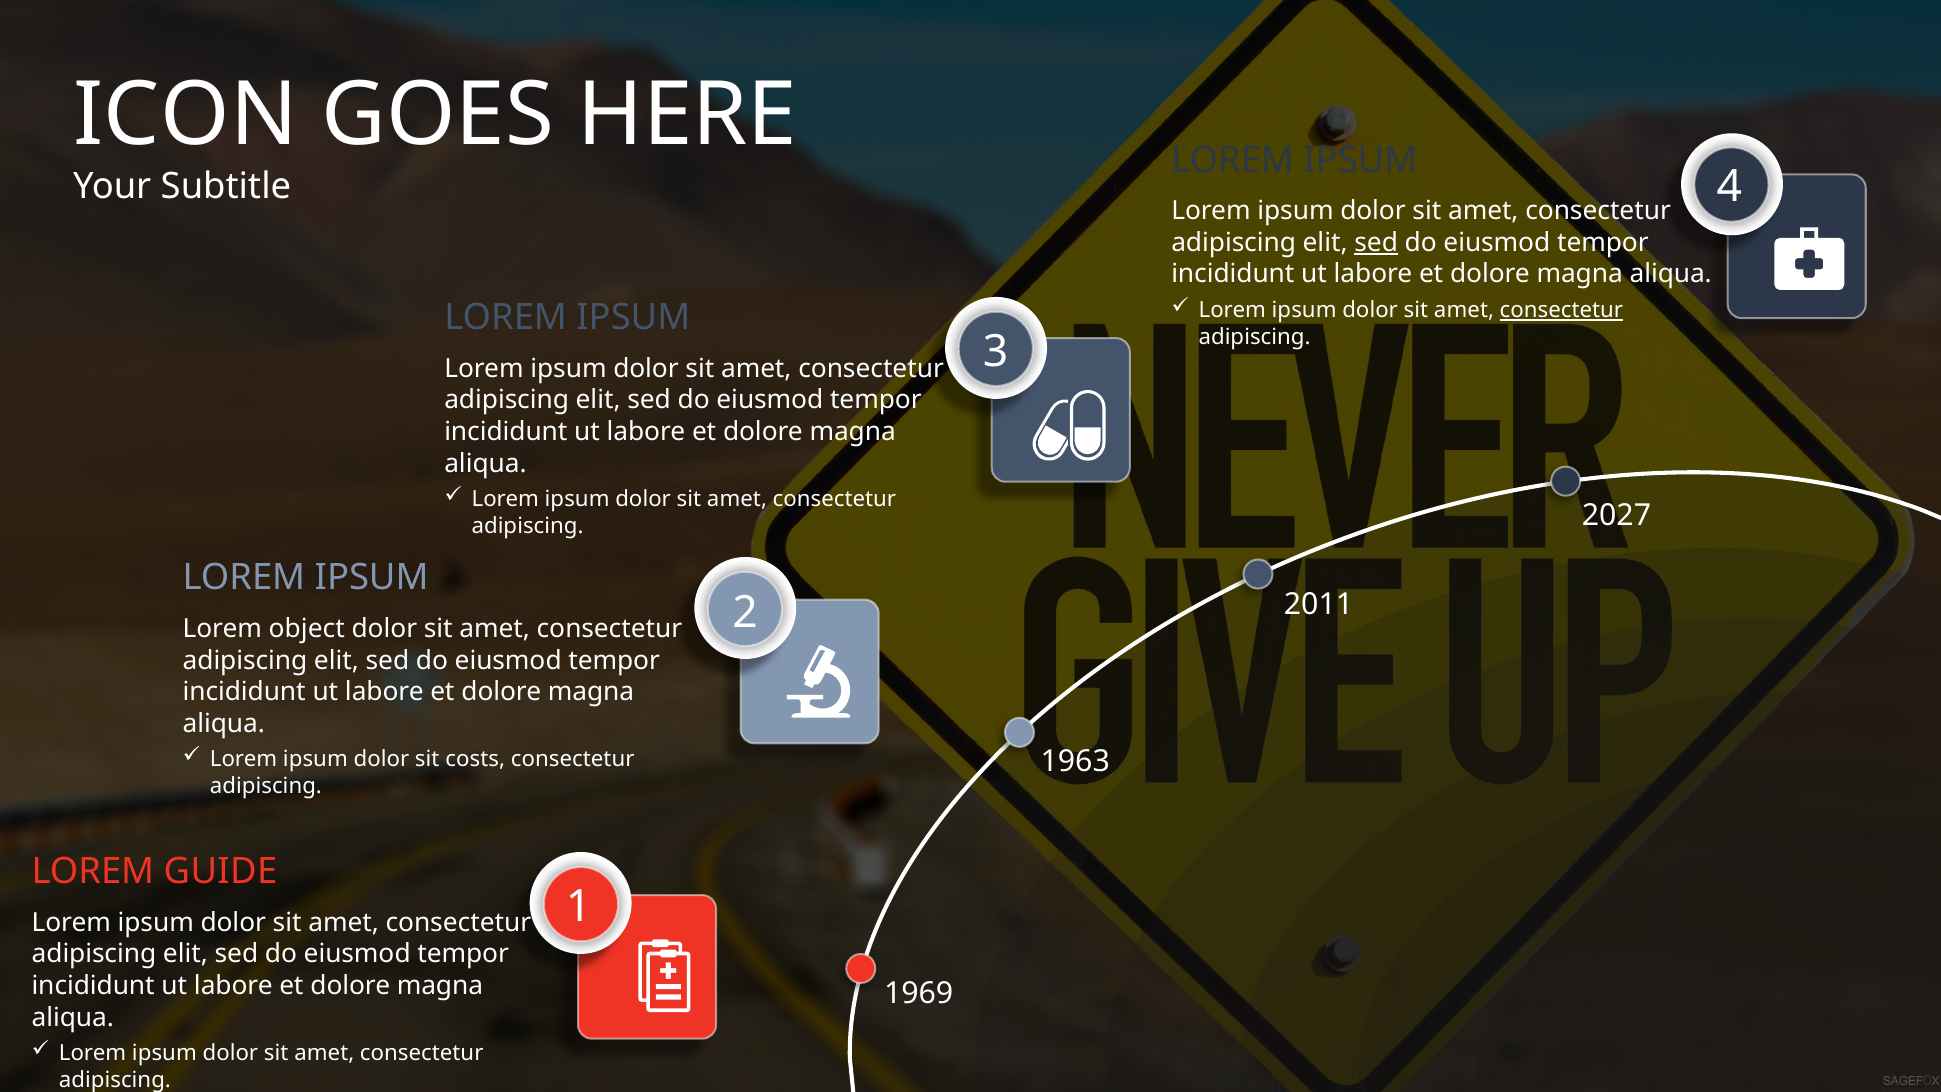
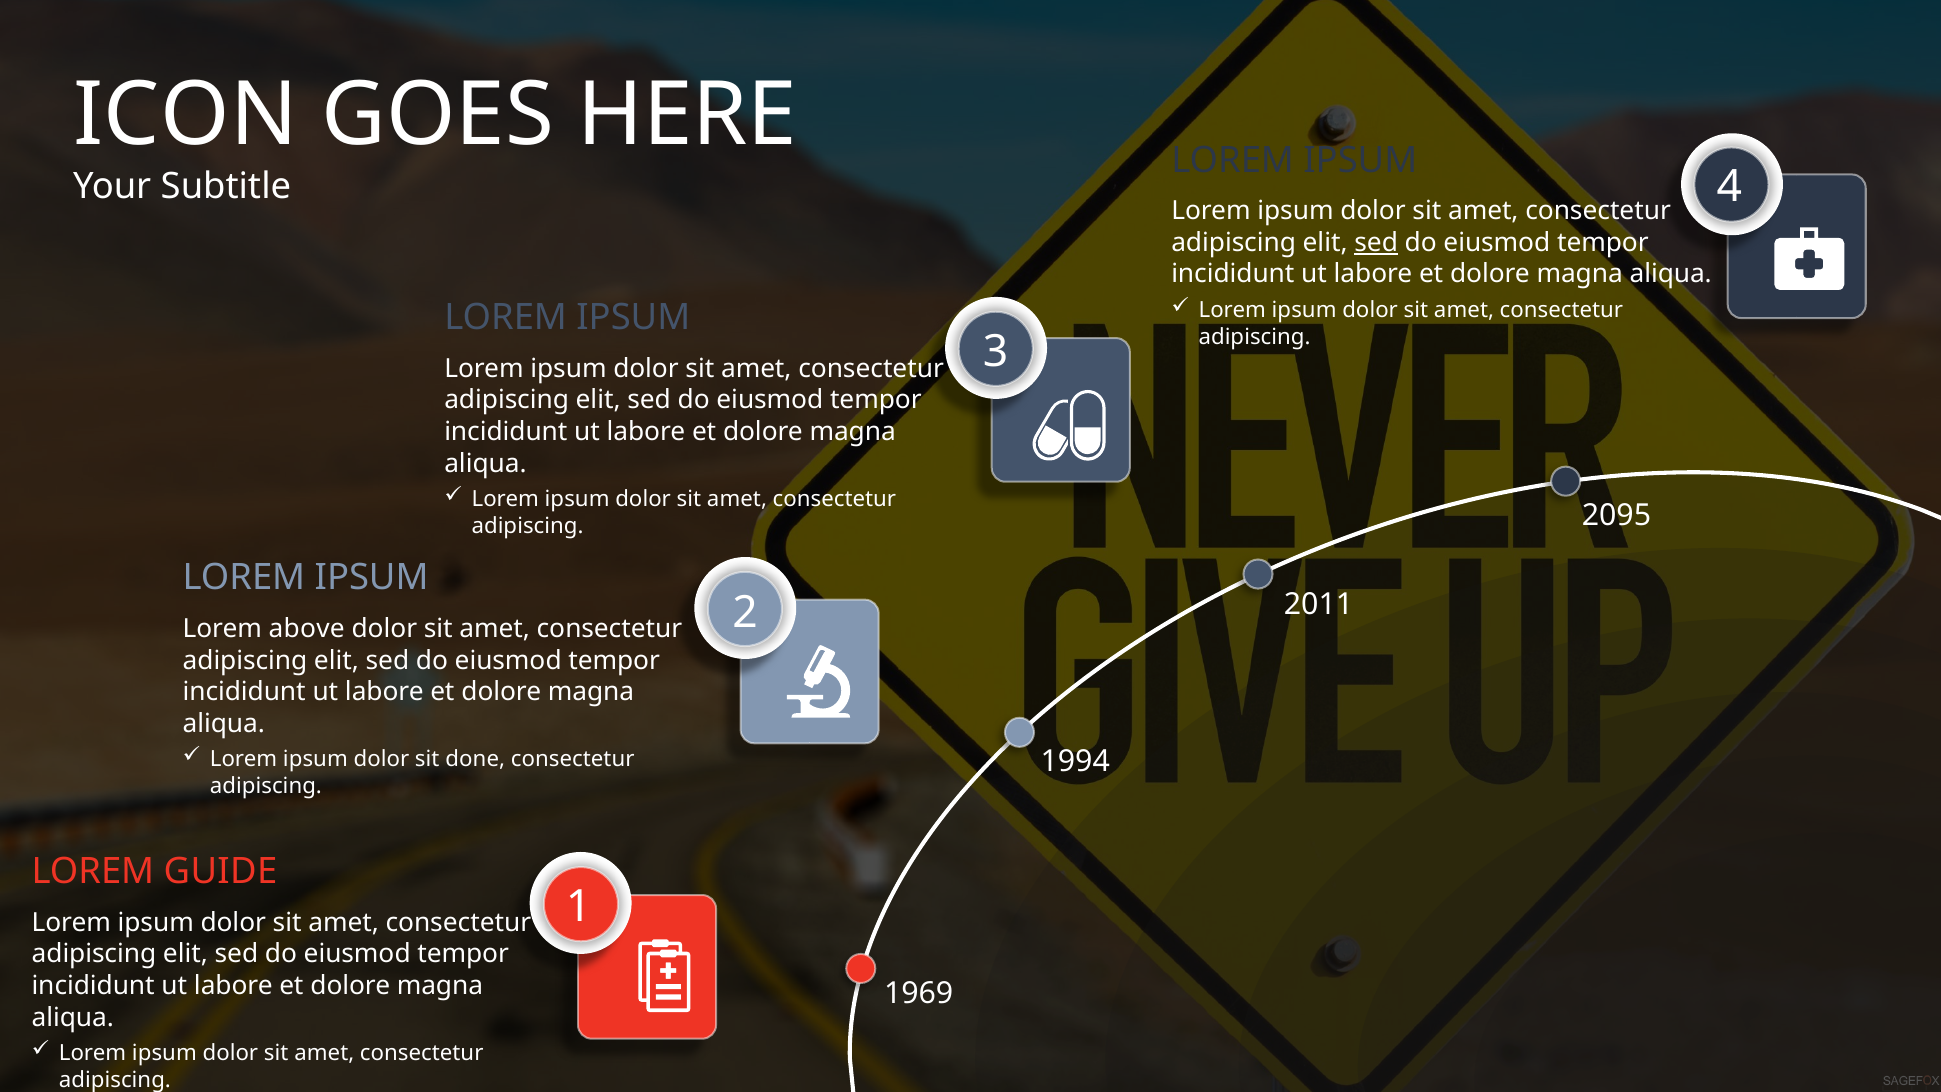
consectetur at (1561, 310) underline: present -> none
2027: 2027 -> 2095
object: object -> above
costs: costs -> done
1963: 1963 -> 1994
